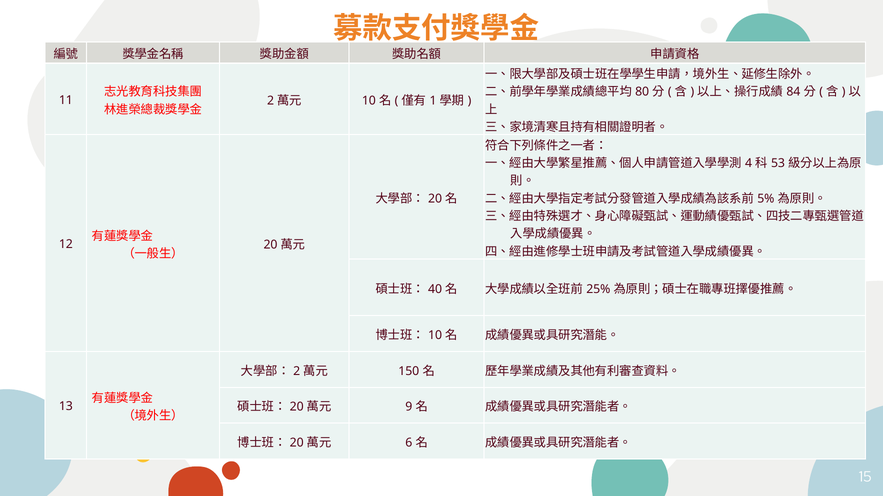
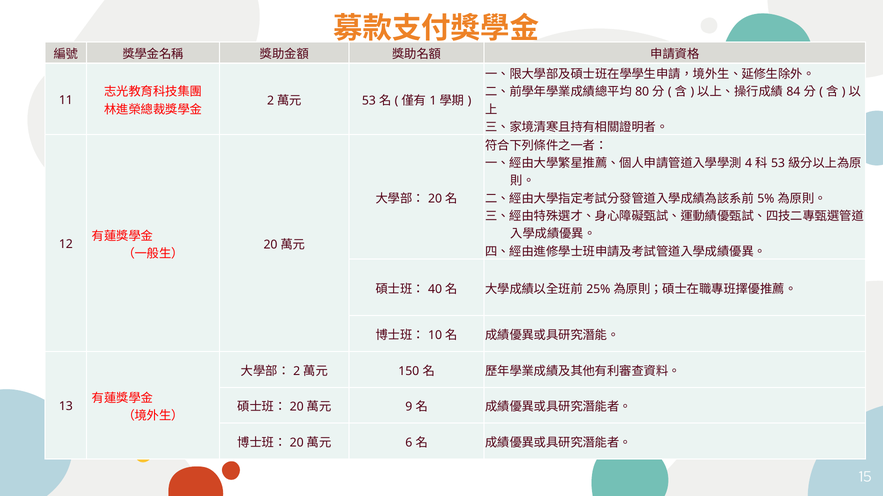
10 at (369, 101): 10 -> 53
